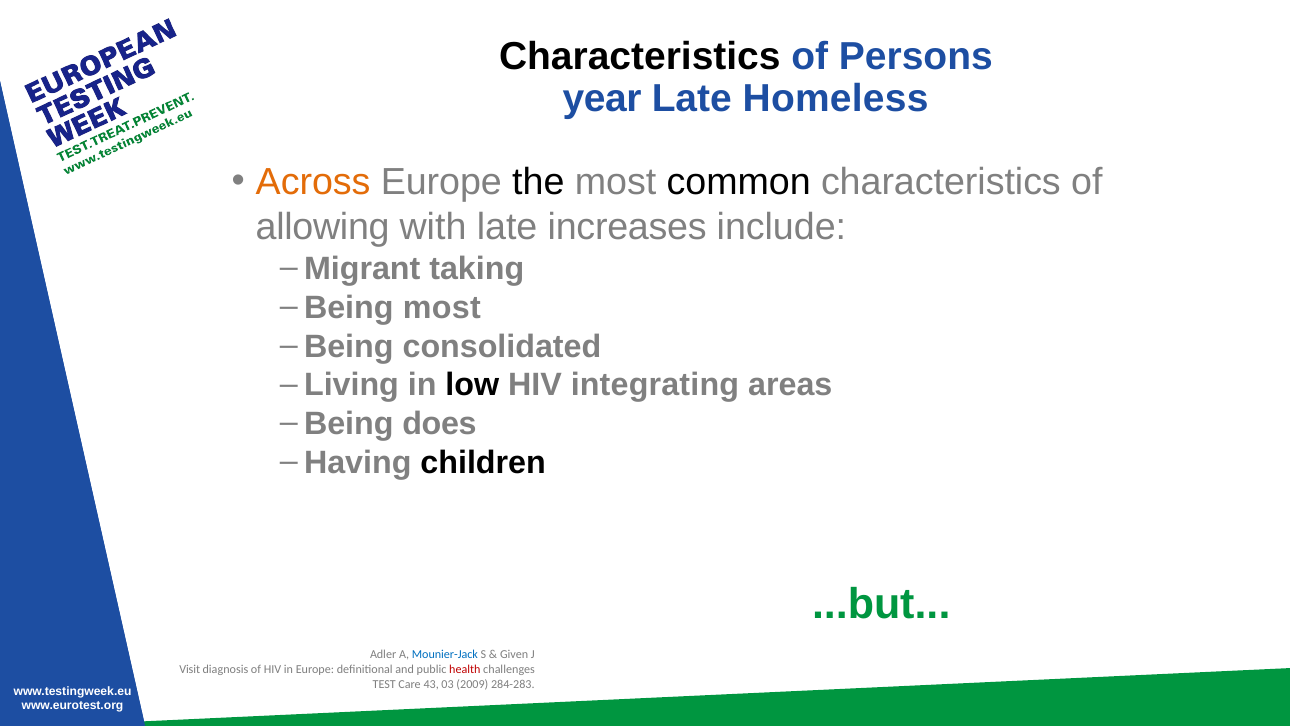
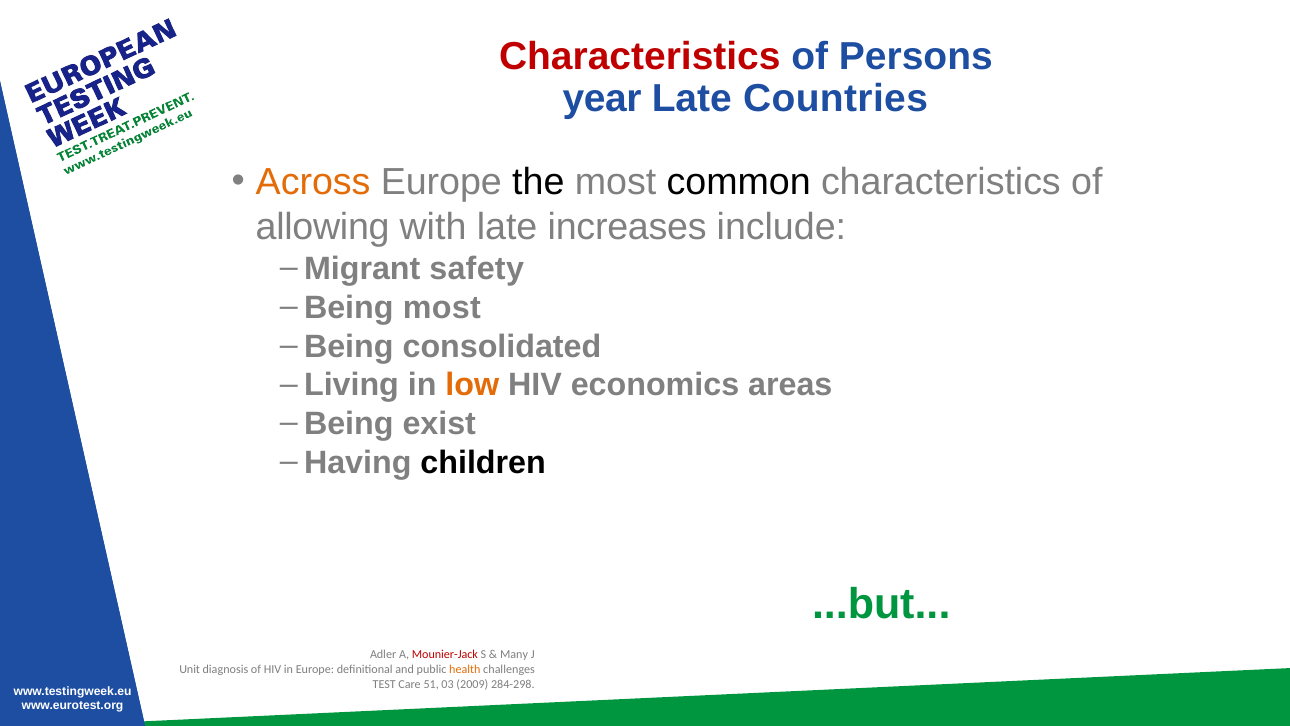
Characteristics at (640, 56) colour: black -> red
Homeless: Homeless -> Countries
taking: taking -> safety
low colour: black -> orange
integrating: integrating -> economics
does: does -> exist
Mounier-Jack colour: blue -> red
Given: Given -> Many
Visit: Visit -> Unit
health colour: red -> orange
43: 43 -> 51
284-283: 284-283 -> 284-298
